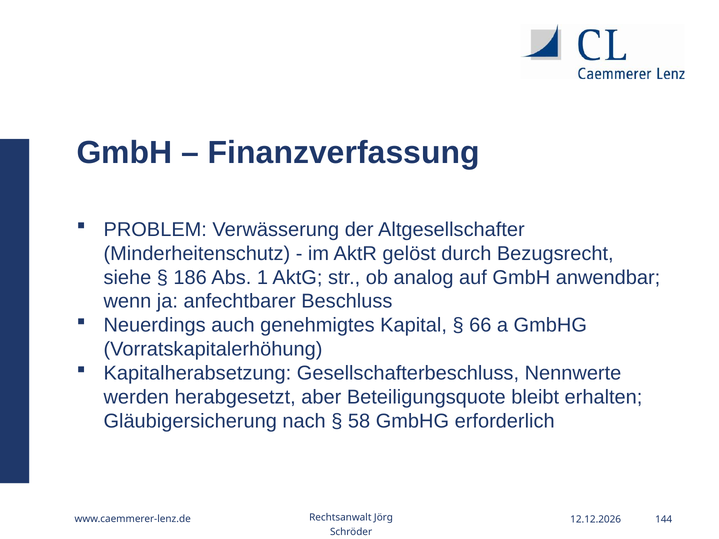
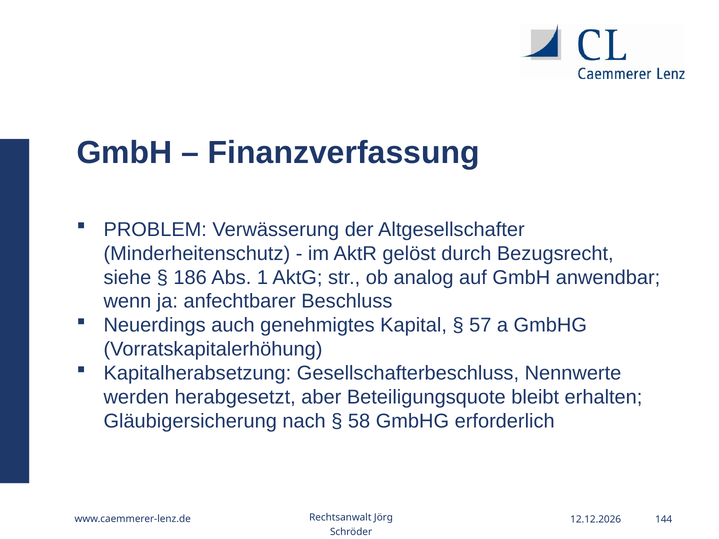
66: 66 -> 57
